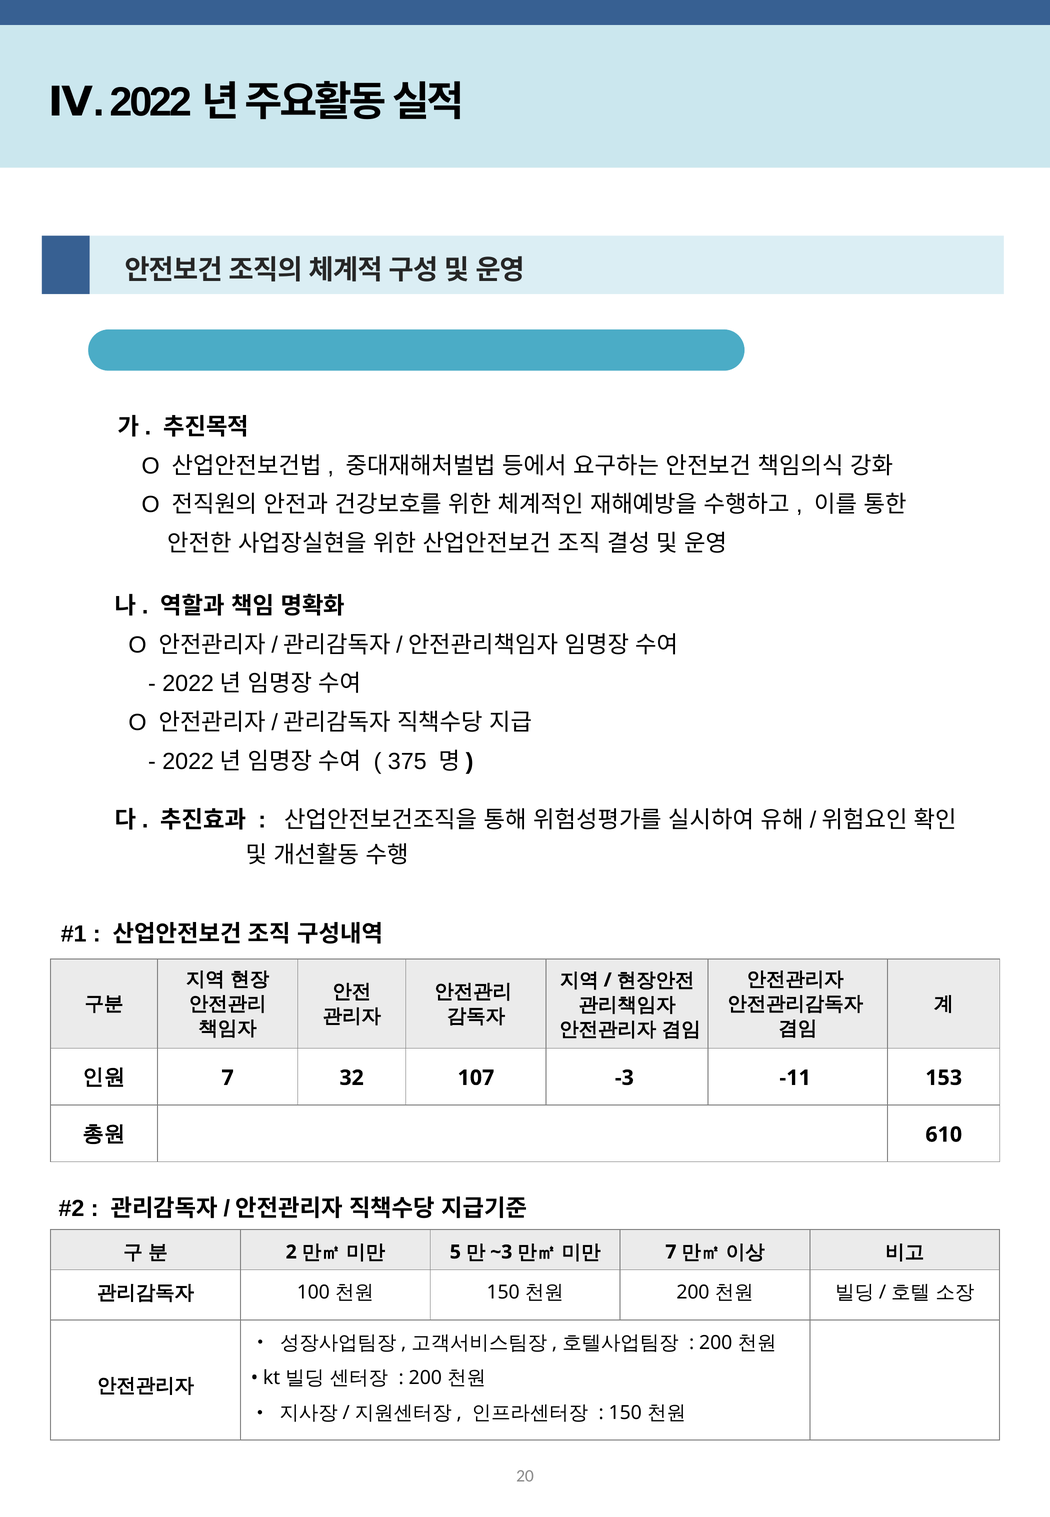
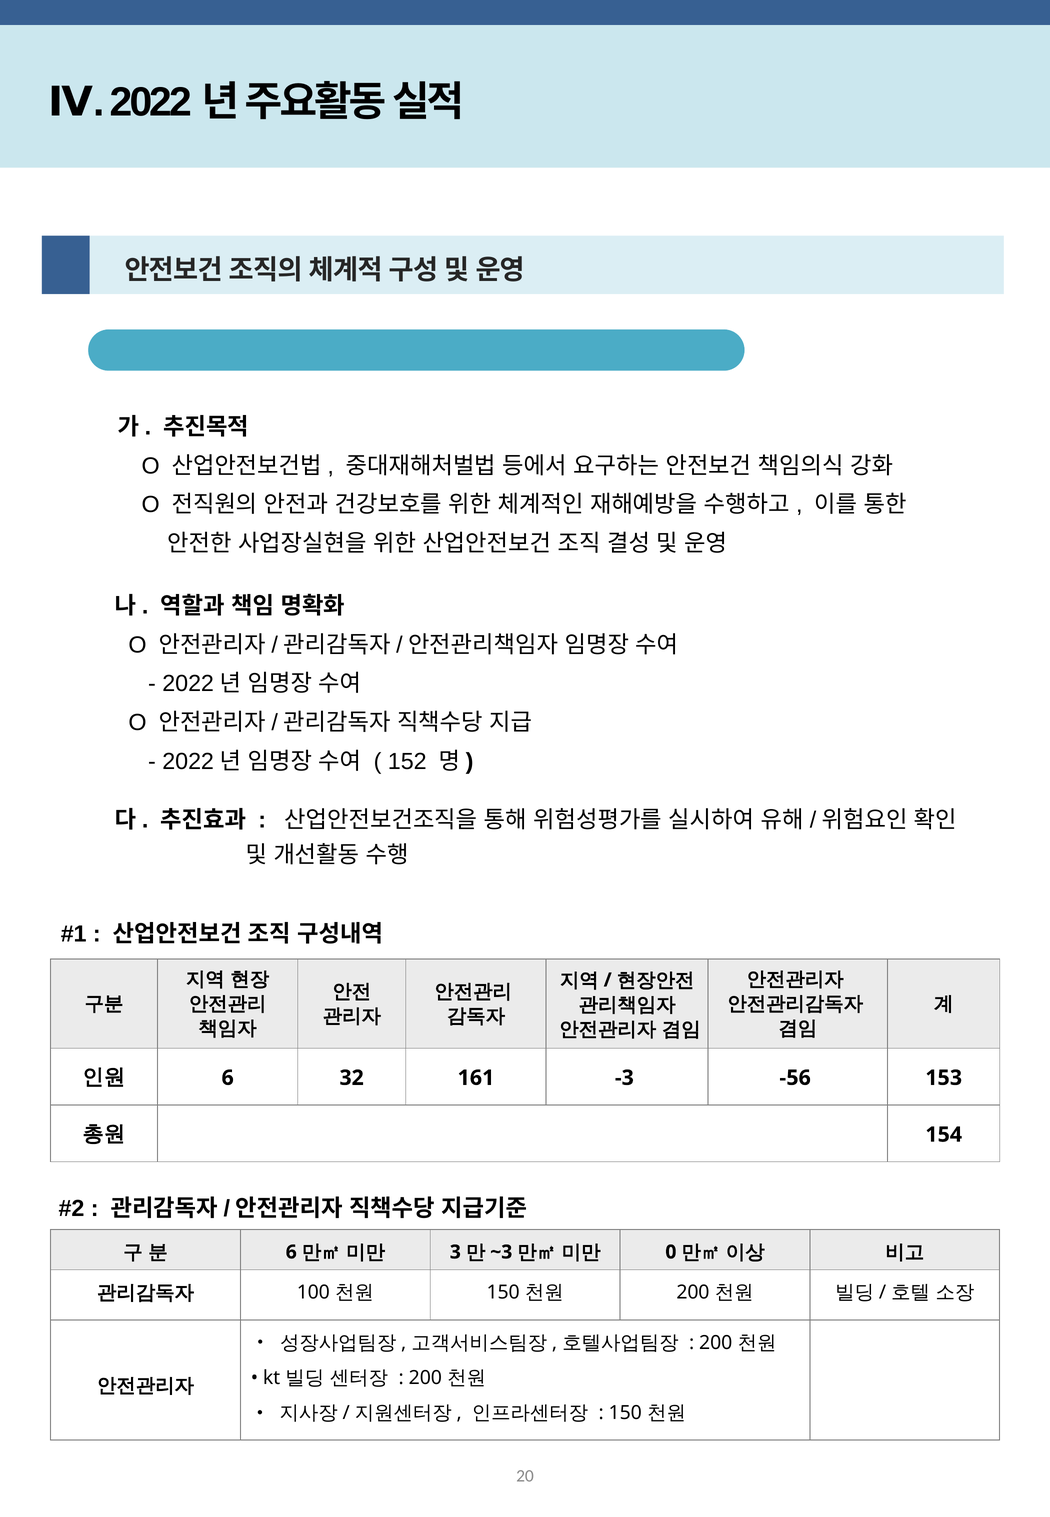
375: 375 -> 152
7 at (228, 1078): 7 -> 6
107: 107 -> 161
-11: -11 -> -56
610: 610 -> 154
2 at (291, 1252): 2 -> 6
5: 5 -> 3
7 at (671, 1252): 7 -> 0
